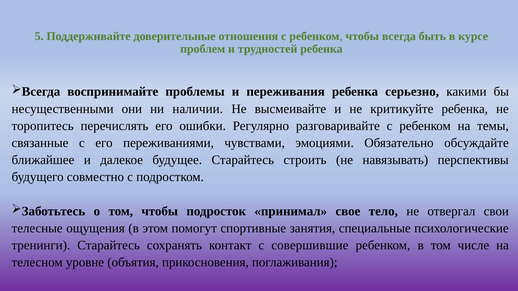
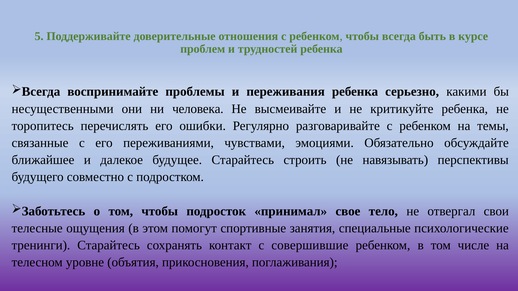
наличии: наличии -> человека
